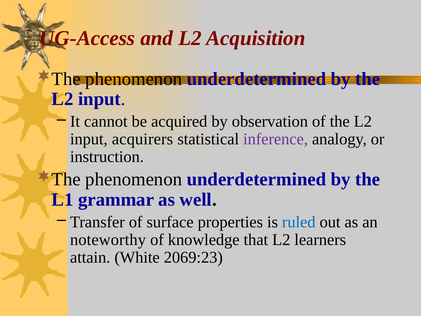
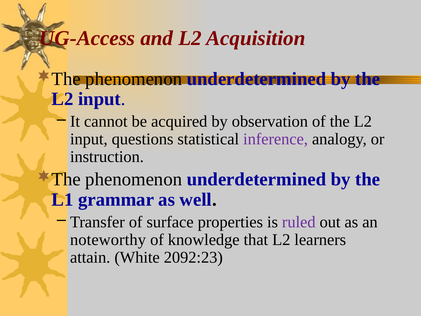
acquirers: acquirers -> questions
ruled colour: blue -> purple
2069:23: 2069:23 -> 2092:23
